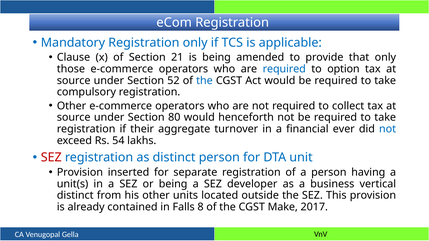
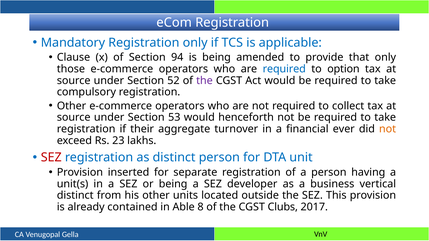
21: 21 -> 94
the at (204, 81) colour: blue -> purple
80: 80 -> 53
not at (388, 129) colour: blue -> orange
54: 54 -> 23
Falls: Falls -> Able
Make: Make -> Clubs
